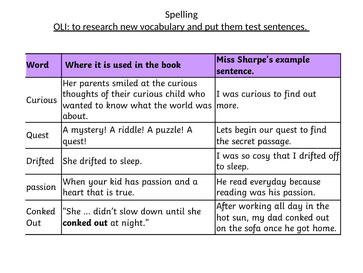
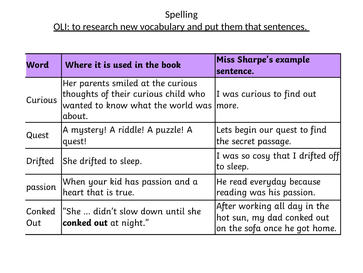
test: test -> that
